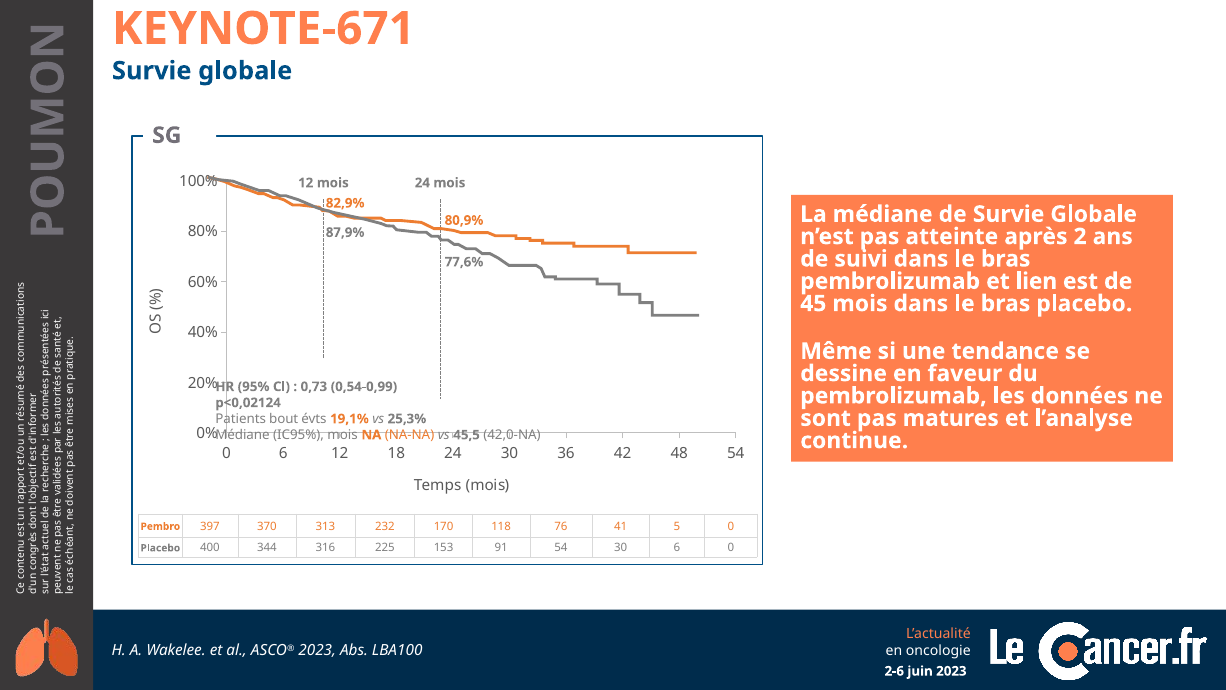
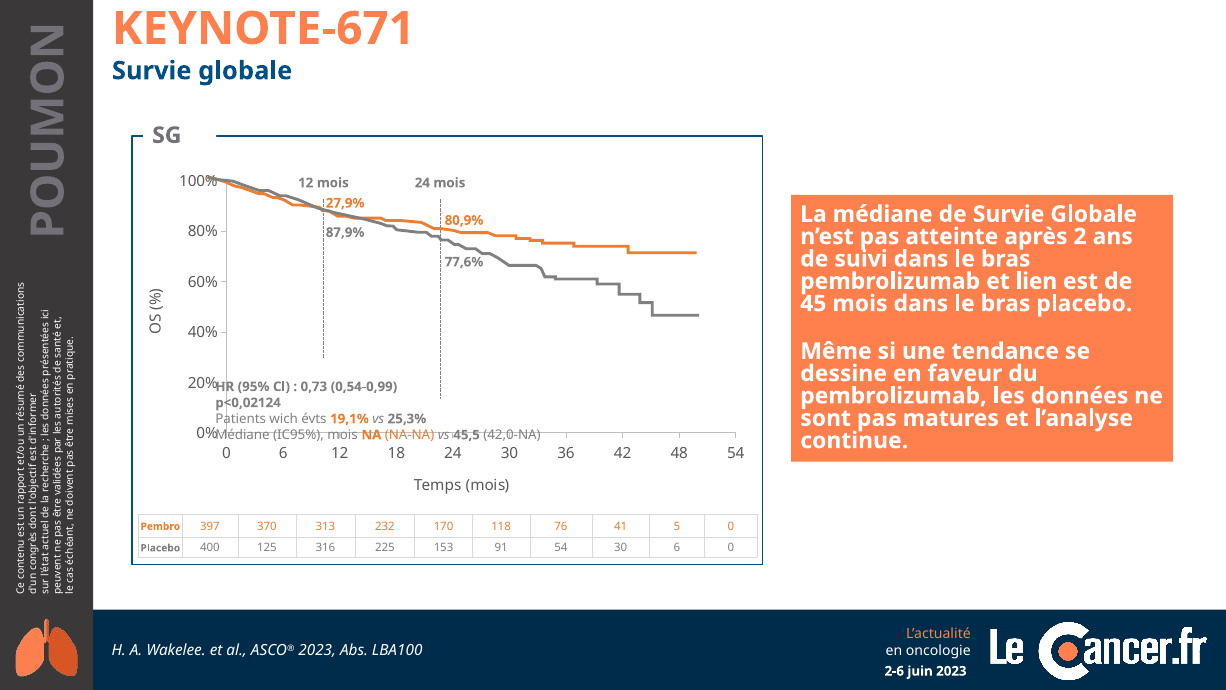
82,9%: 82,9% -> 27,9%
bout: bout -> wich
344: 344 -> 125
